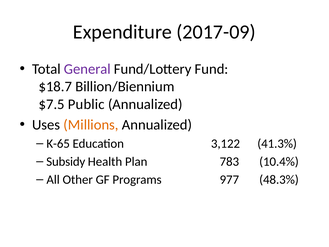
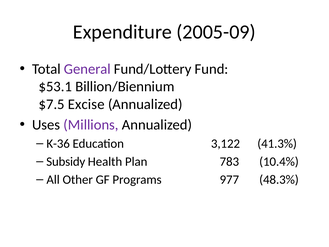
2017-09: 2017-09 -> 2005-09
$18.7: $18.7 -> $53.1
Public: Public -> Excise
Millions colour: orange -> purple
K-65: K-65 -> K-36
